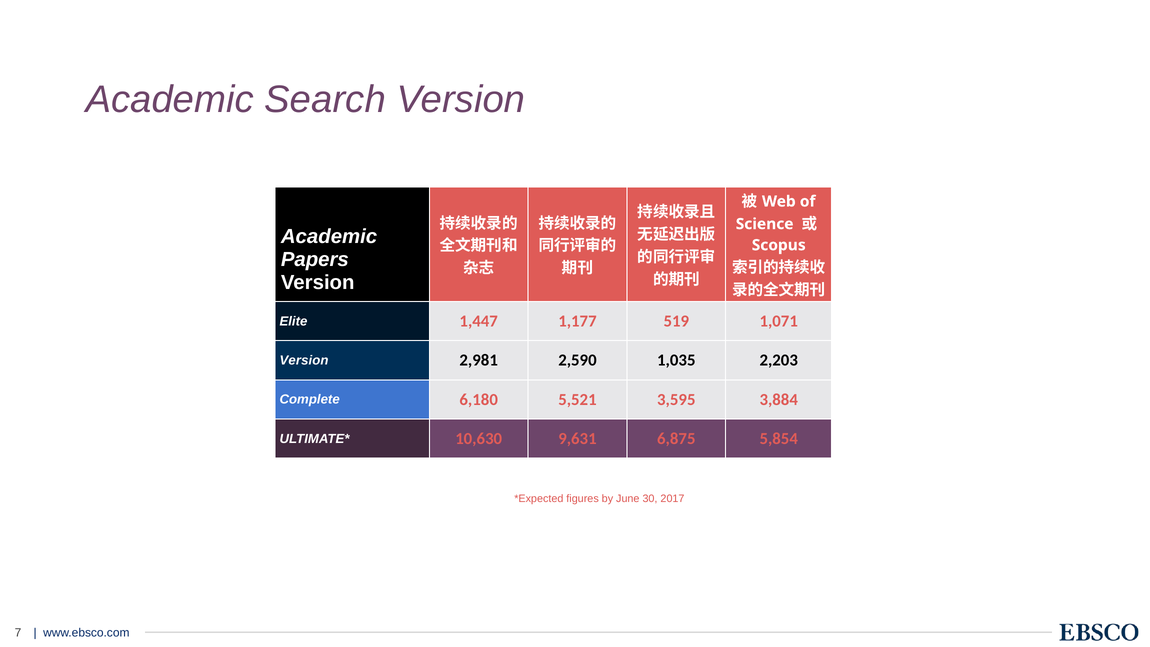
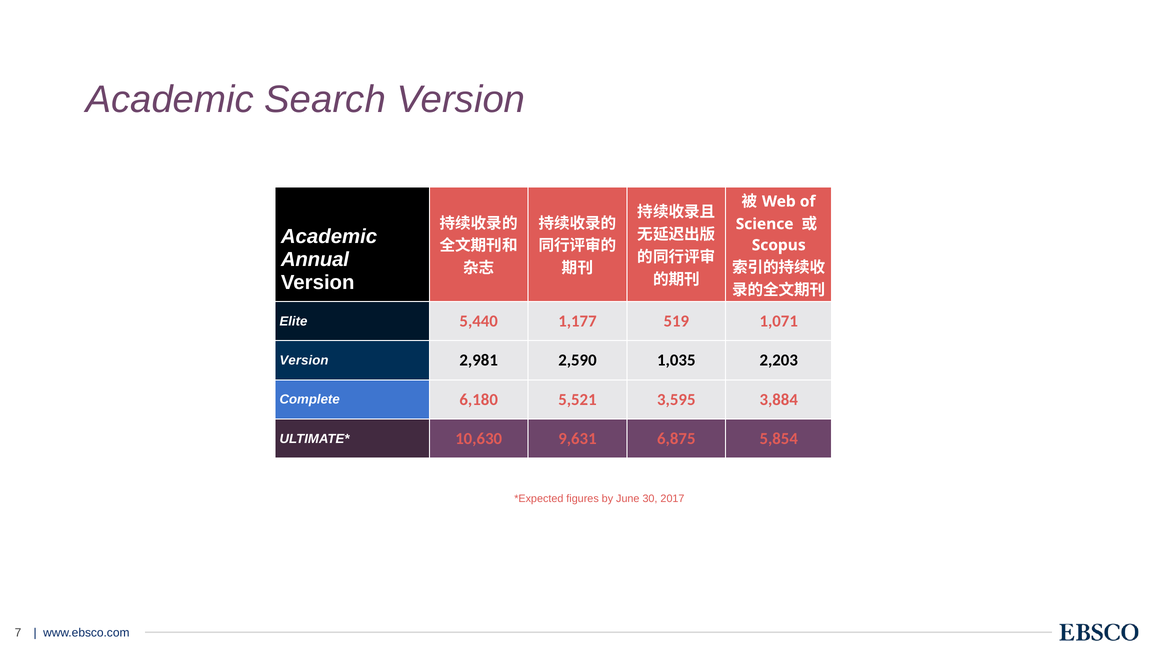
Papers: Papers -> Annual
1,447: 1,447 -> 5,440
